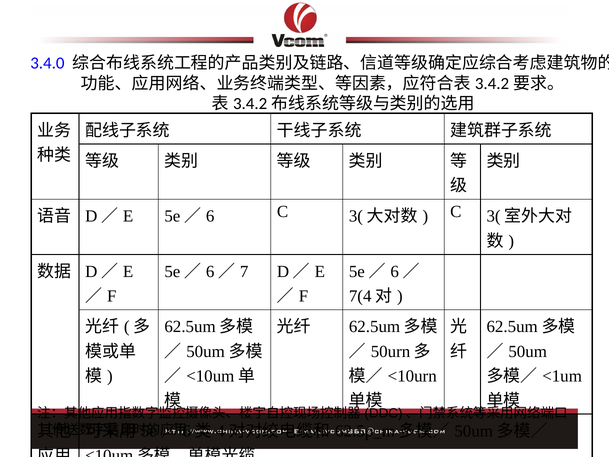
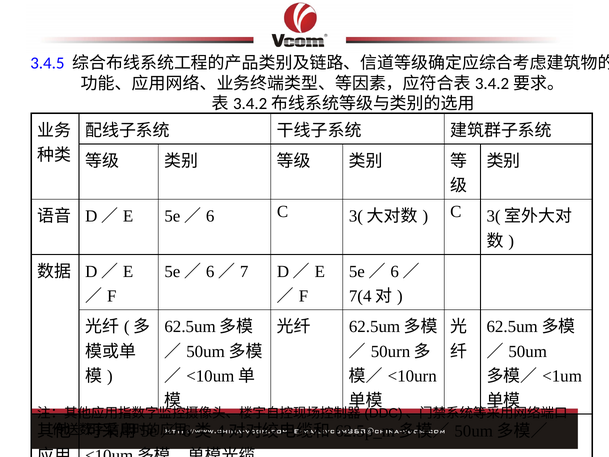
3.4.0: 3.4.0 -> 3.4.5
